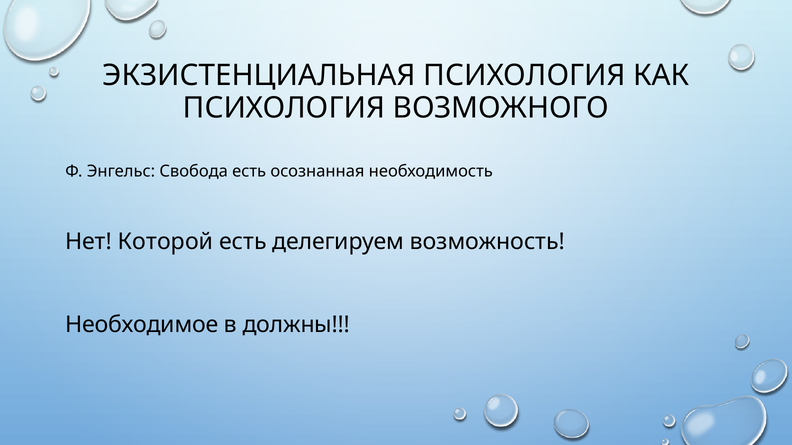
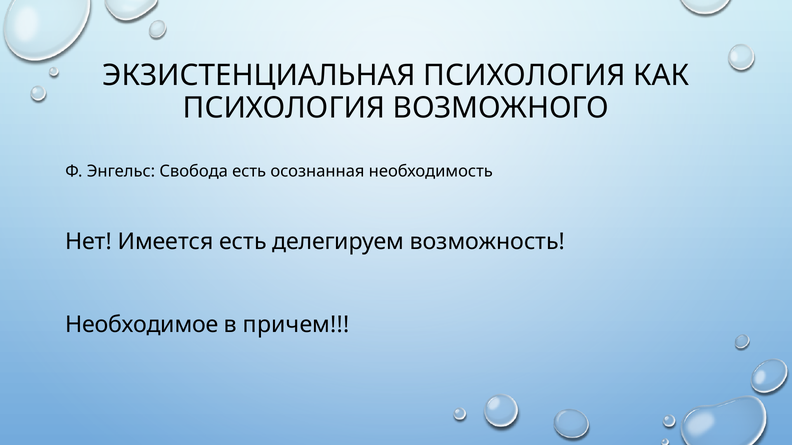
Которой: Которой -> Имеется
должны: должны -> причем
